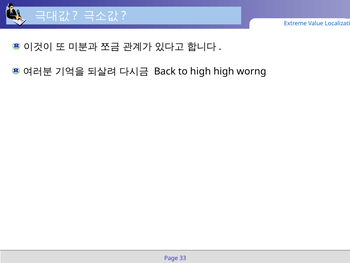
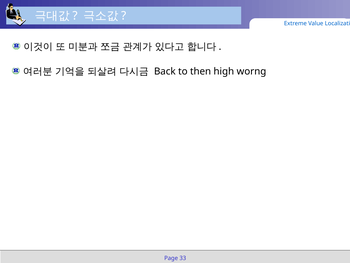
to high: high -> then
